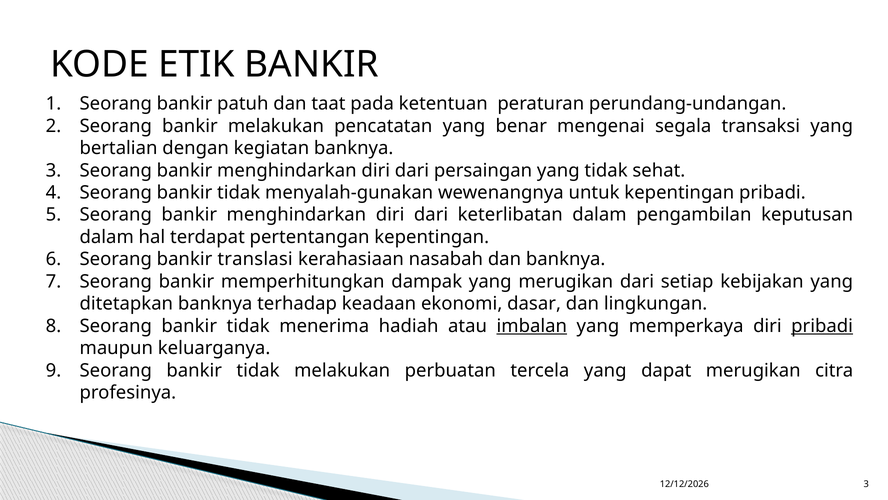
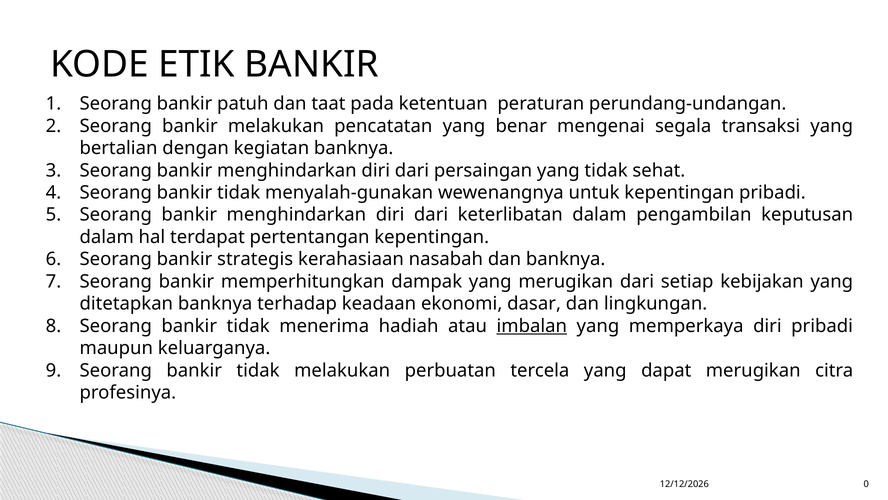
translasi: translasi -> strategis
pribadi at (822, 326) underline: present -> none
3 at (866, 484): 3 -> 0
